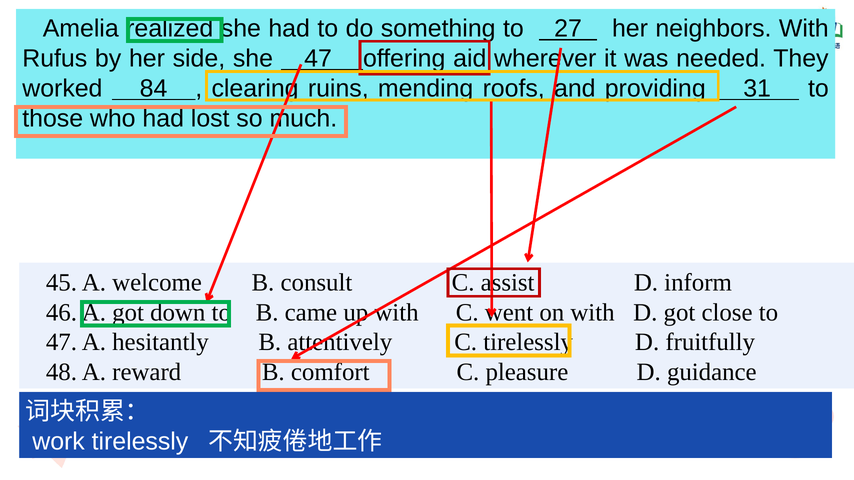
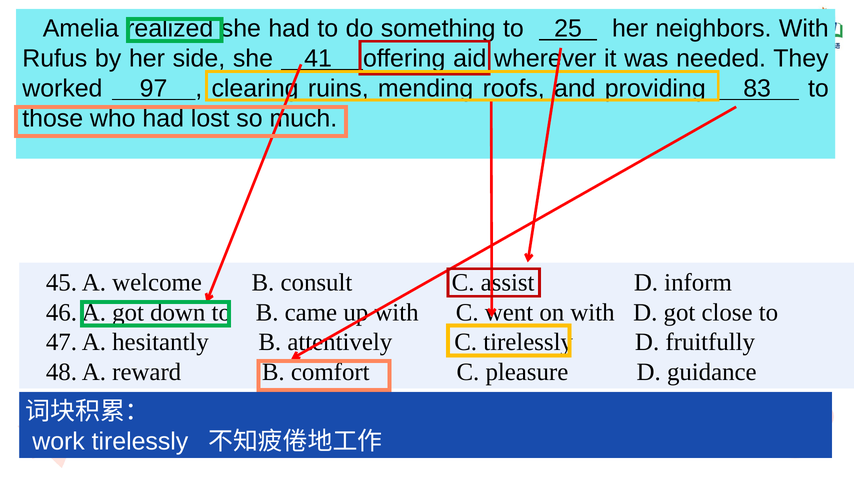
27: 27 -> 25
47 at (318, 59): 47 -> 41
84: 84 -> 97
31: 31 -> 83
